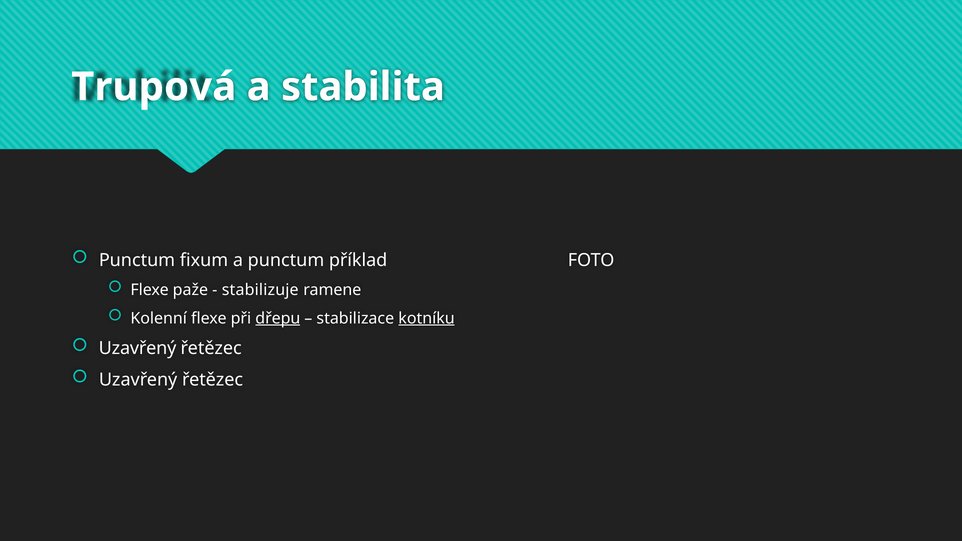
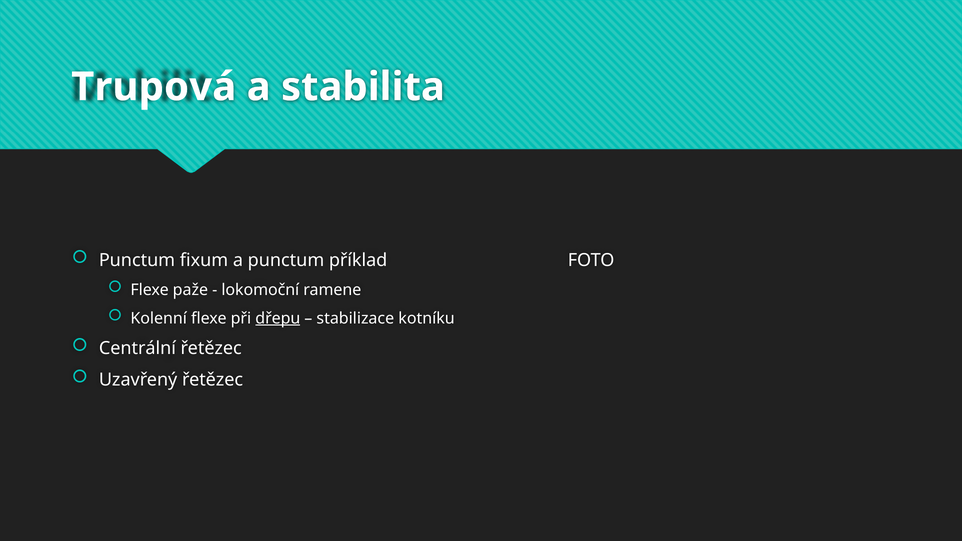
stabilizuje: stabilizuje -> lokomoční
kotníku underline: present -> none
Uzavřený at (138, 349): Uzavřený -> Centrální
